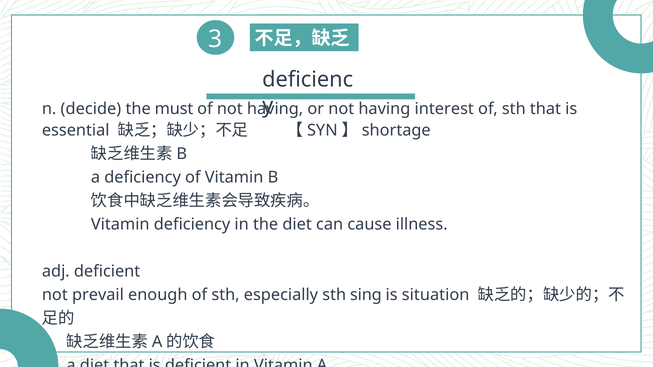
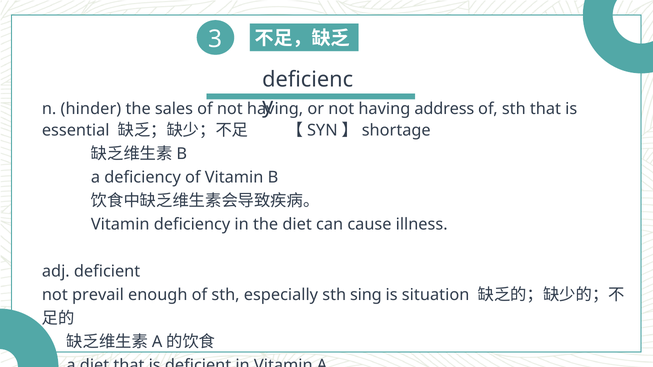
decide: decide -> hinder
must: must -> sales
interest: interest -> address
